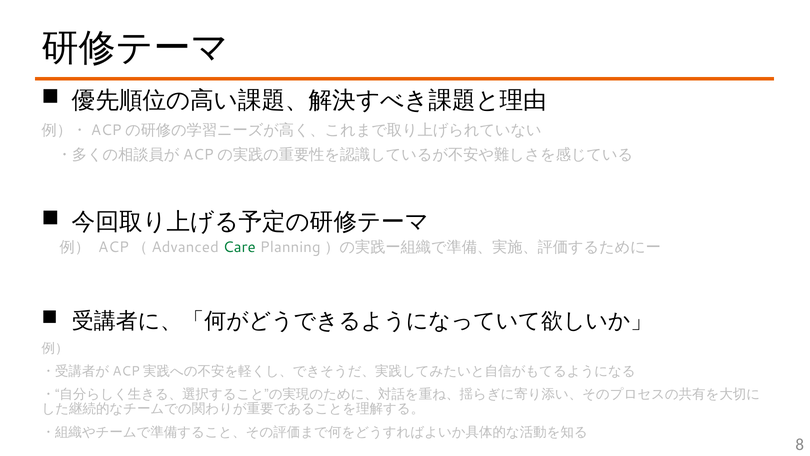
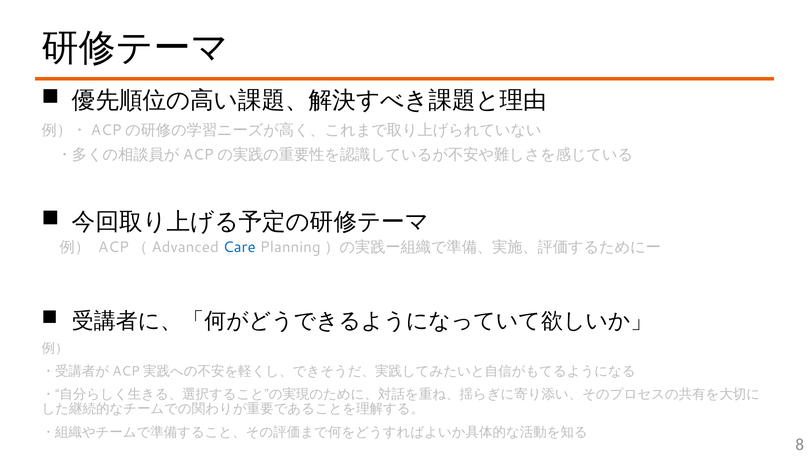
Care colour: green -> blue
